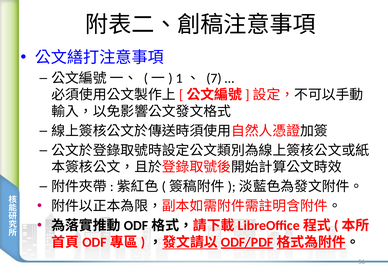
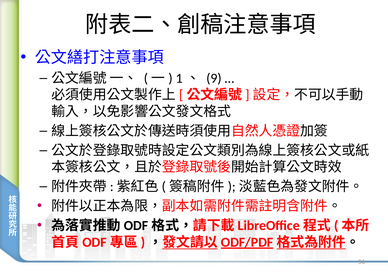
7: 7 -> 9
